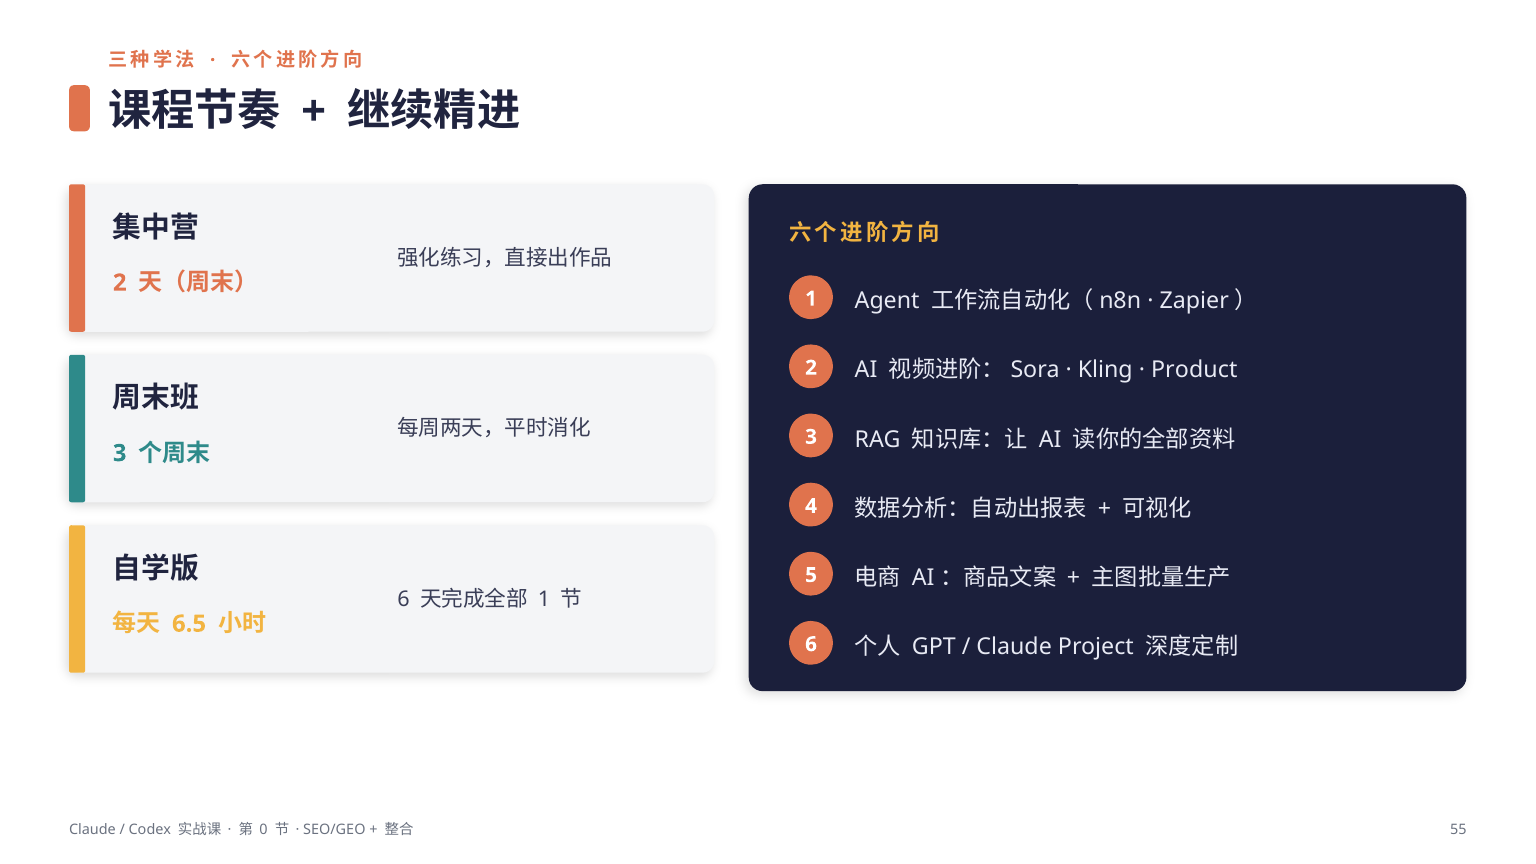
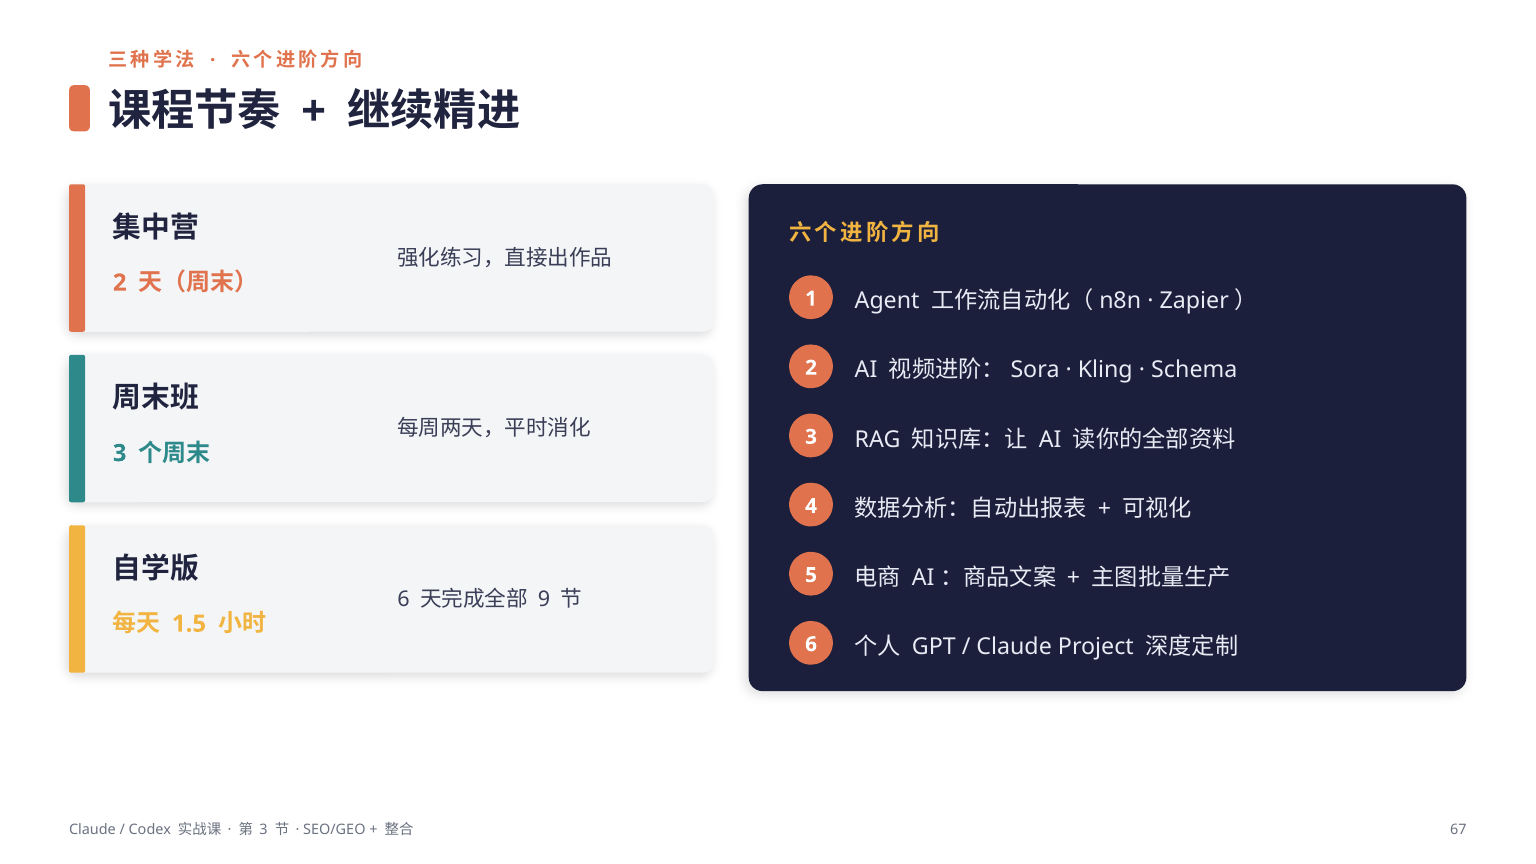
Product: Product -> Schema
1 at (544, 599): 1 -> 9
6.5: 6.5 -> 1.5
0 at (264, 829): 0 -> 3
55: 55 -> 67
